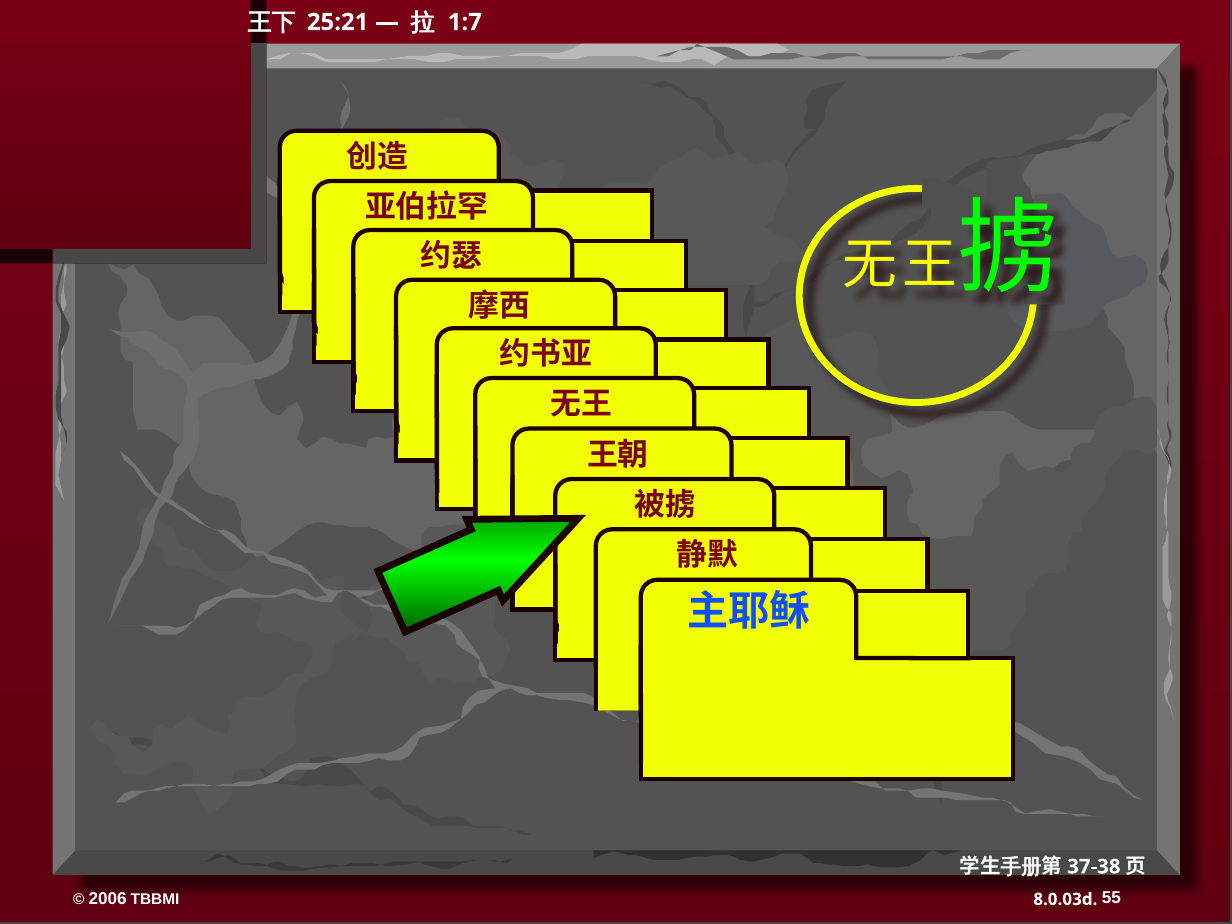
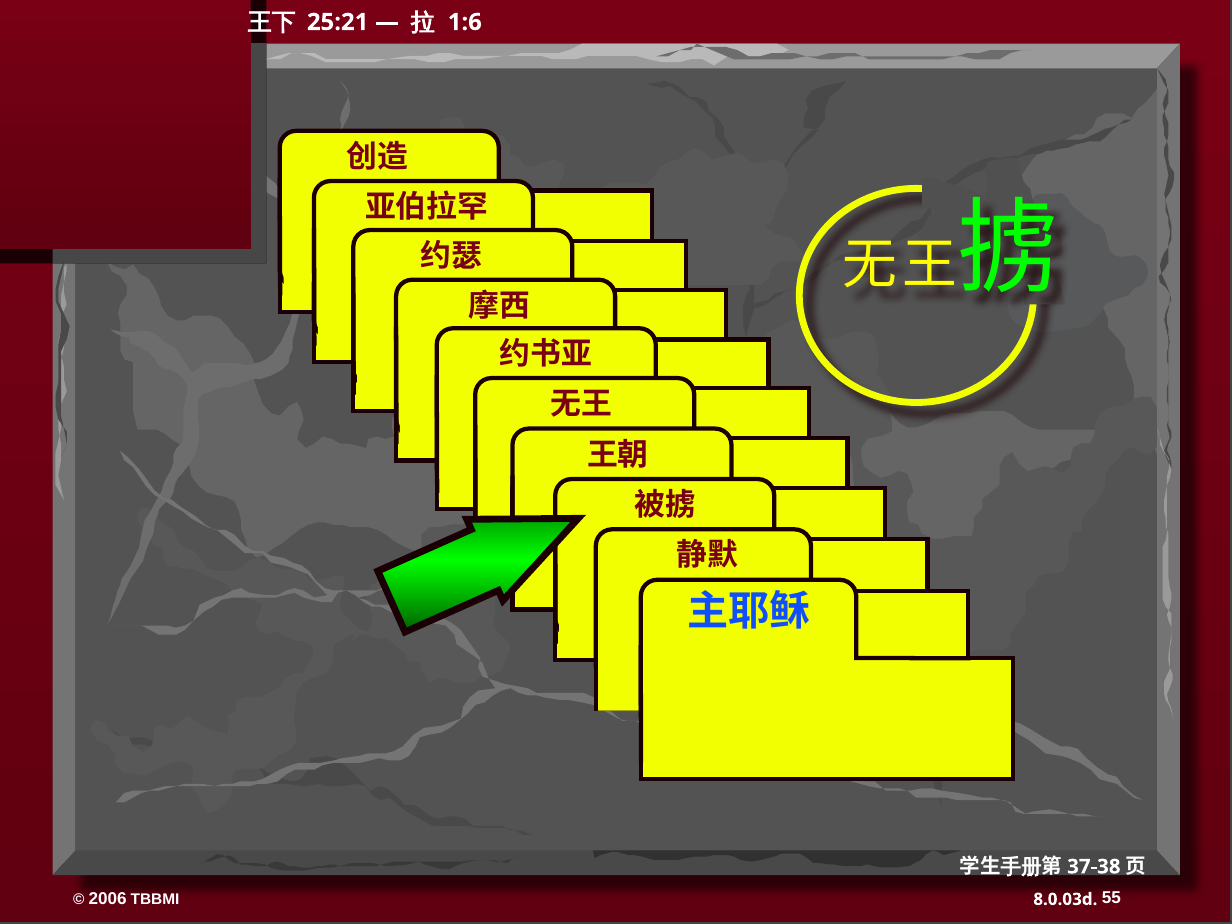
1:7: 1:7 -> 1:6
